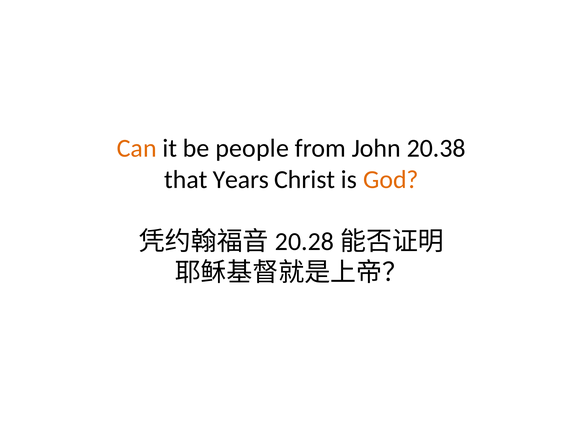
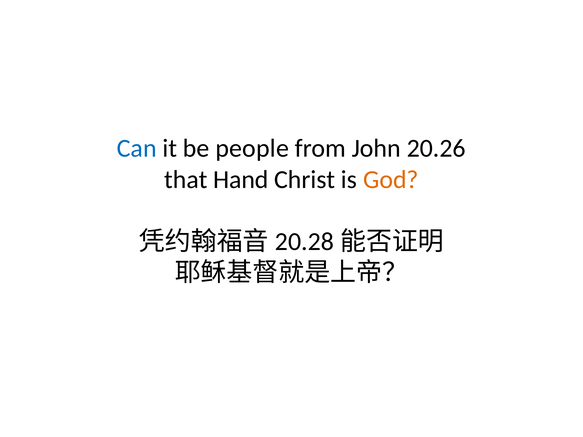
Can colour: orange -> blue
20.38: 20.38 -> 20.26
Years: Years -> Hand
